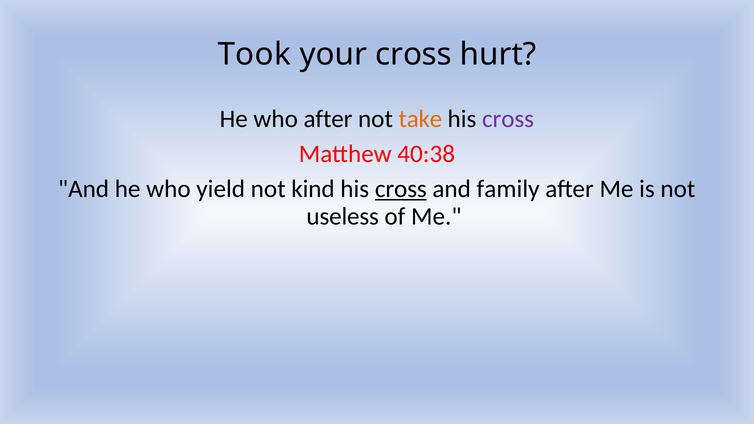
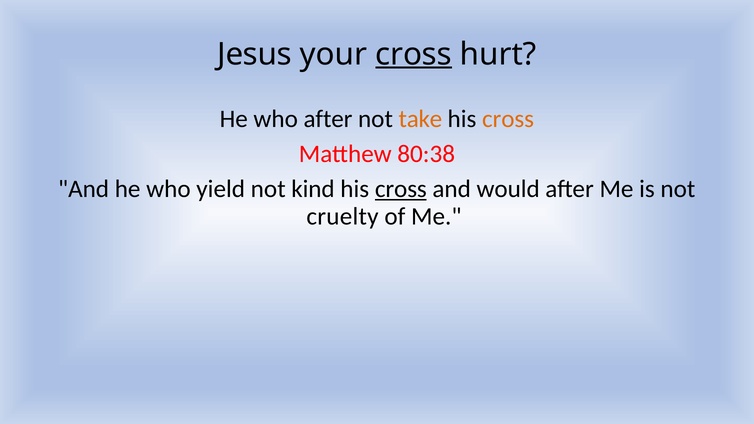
Took: Took -> Jesus
cross at (414, 54) underline: none -> present
cross at (508, 119) colour: purple -> orange
40:38: 40:38 -> 80:38
family: family -> would
useless: useless -> cruelty
